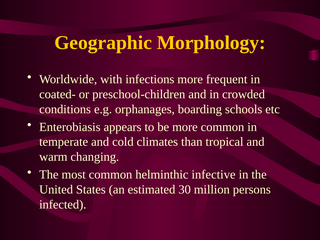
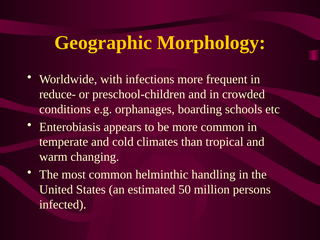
coated-: coated- -> reduce-
infective: infective -> handling
30: 30 -> 50
